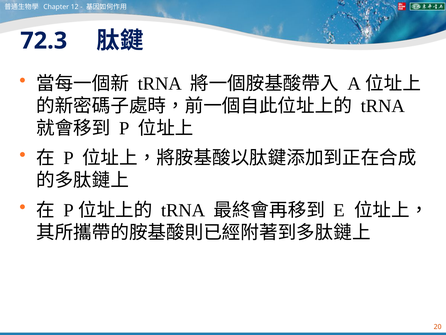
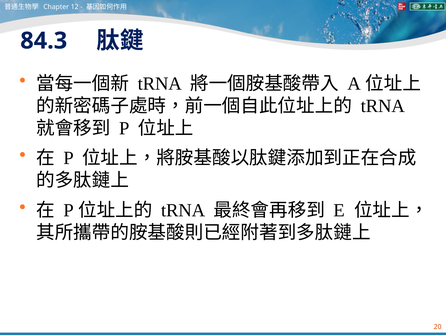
72.3: 72.3 -> 84.3
